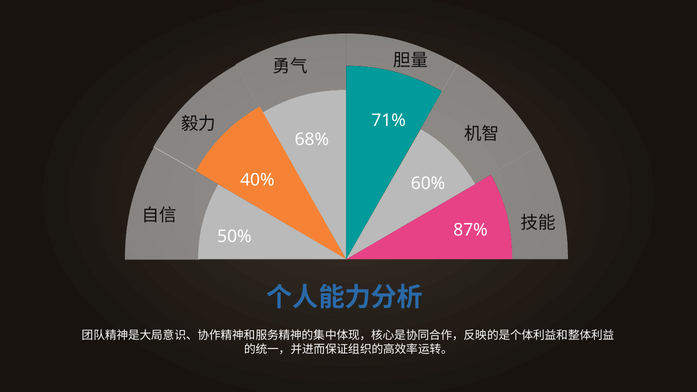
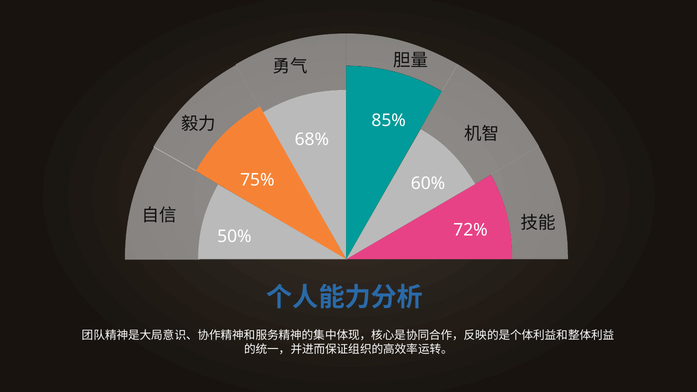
71%: 71% -> 85%
40%: 40% -> 75%
87%: 87% -> 72%
